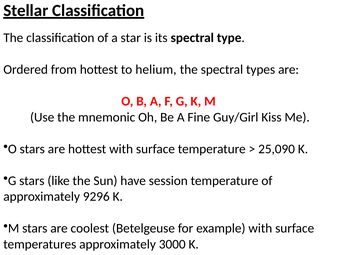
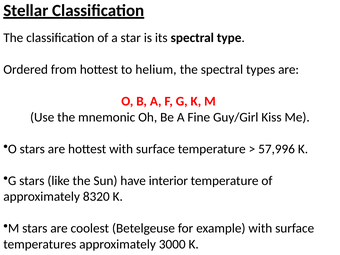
25,090: 25,090 -> 57,996
session: session -> interior
9296: 9296 -> 8320
